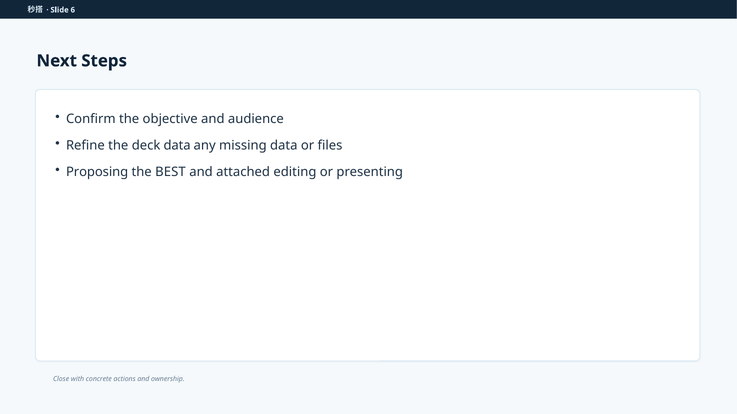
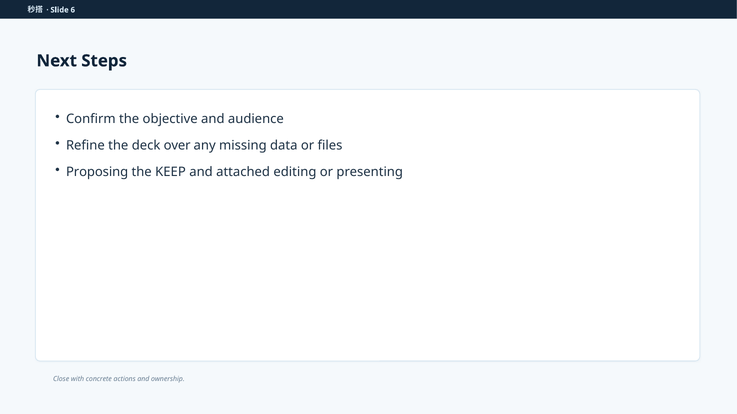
deck data: data -> over
BEST: BEST -> KEEP
